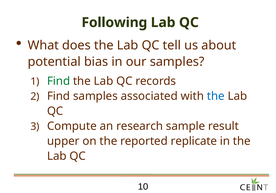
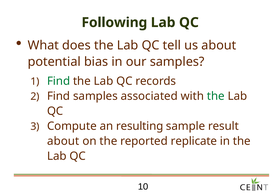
the at (216, 96) colour: blue -> green
research: research -> resulting
upper at (63, 141): upper -> about
